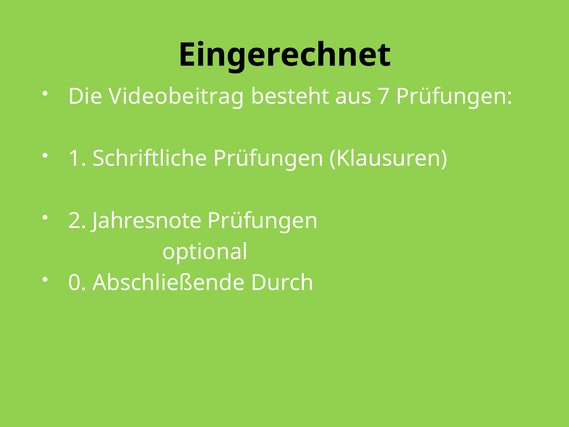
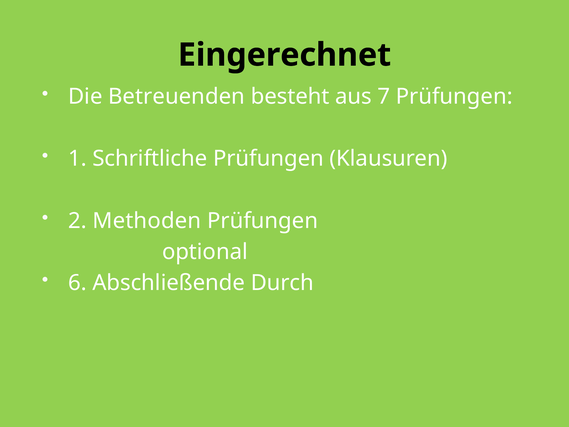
Videobeitrag: Videobeitrag -> Betreuenden
Jahresnote: Jahresnote -> Methoden
0: 0 -> 6
